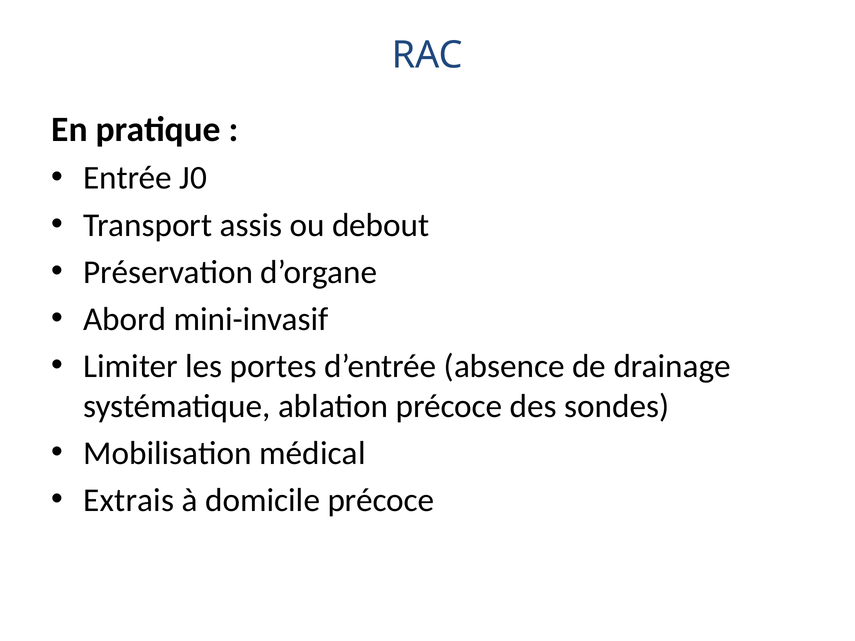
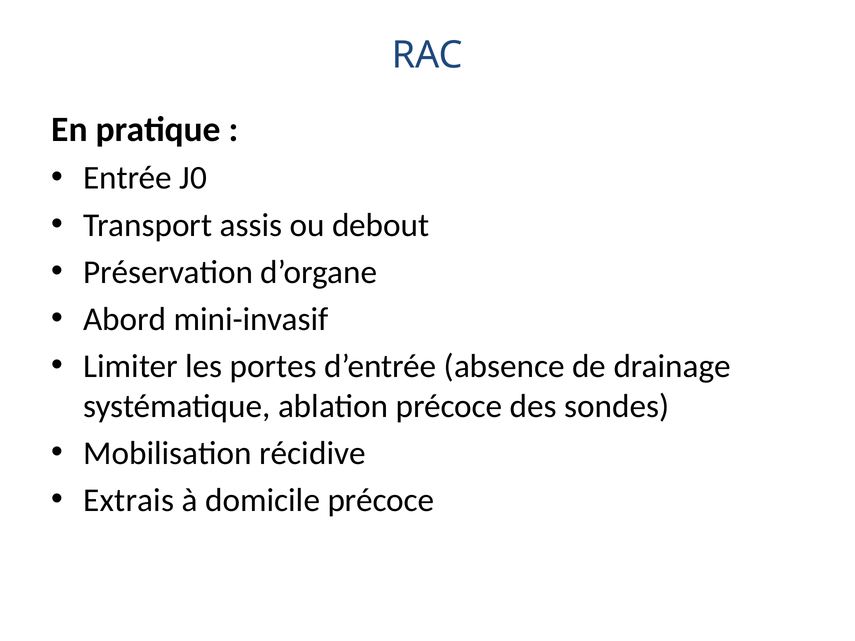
médical: médical -> récidive
